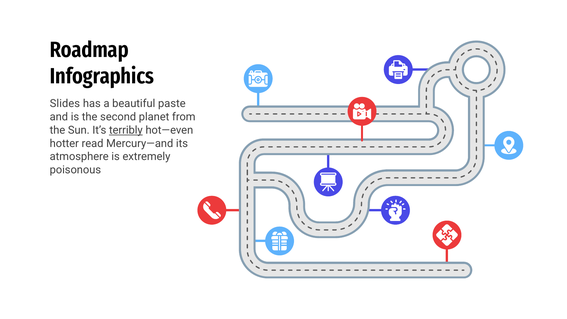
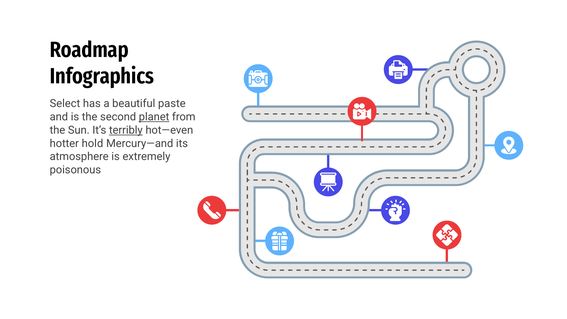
Slides: Slides -> Select
planet underline: none -> present
read: read -> hold
